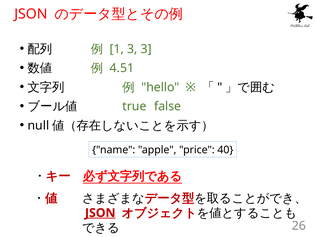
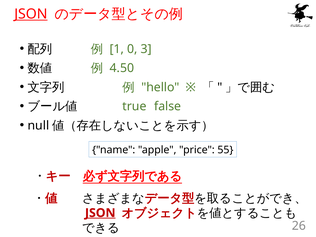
JSON at (31, 14) underline: none -> present
1 3: 3 -> 0
4.51: 4.51 -> 4.50
40: 40 -> 55
